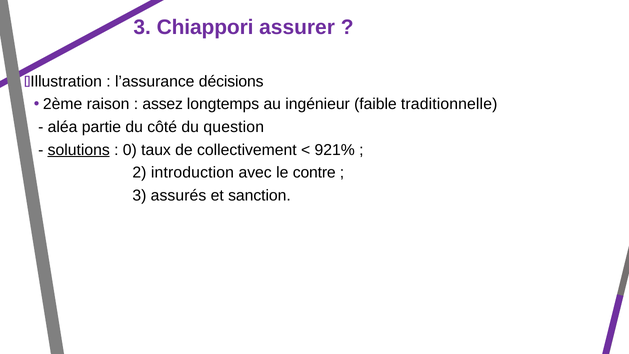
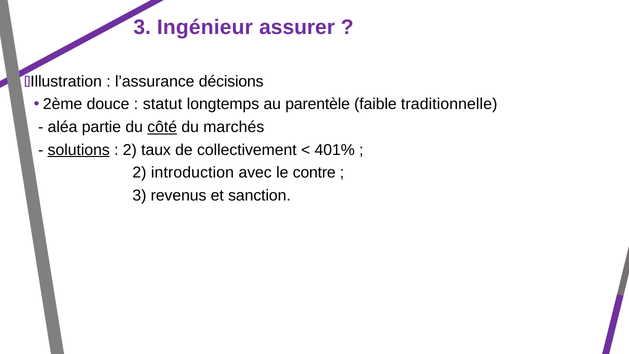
Chiappori: Chiappori -> Ingénieur
raison: raison -> douce
assez: assez -> statut
ingénieur: ingénieur -> parentèle
côté underline: none -> present
question: question -> marchés
0 at (130, 150): 0 -> 2
921%: 921% -> 401%
assurés: assurés -> revenus
